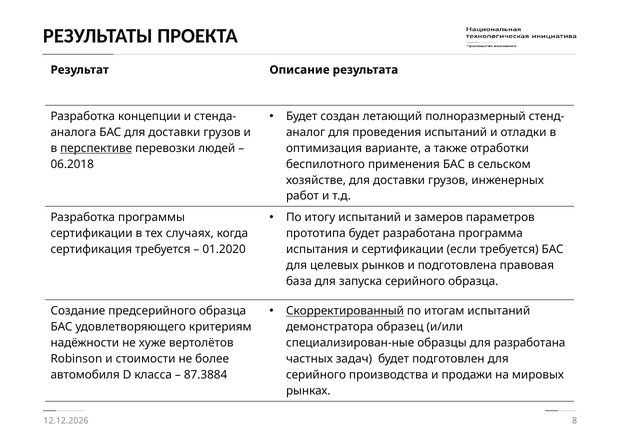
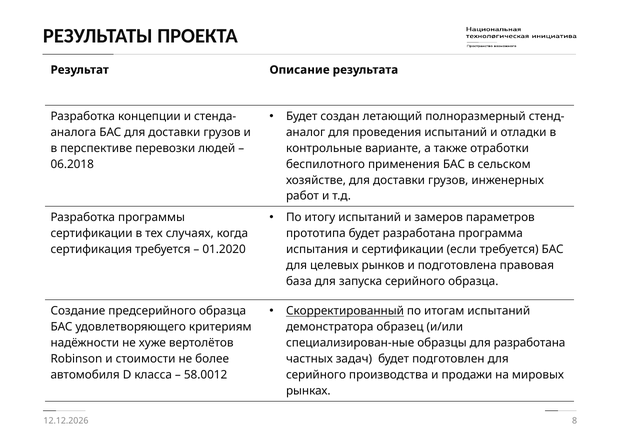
перспективе underline: present -> none
оптимизация: оптимизация -> контрольные
87.3884: 87.3884 -> 58.0012
